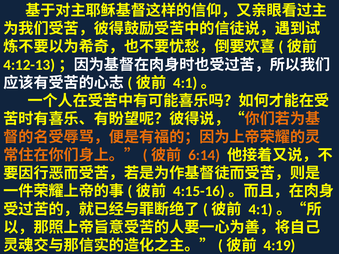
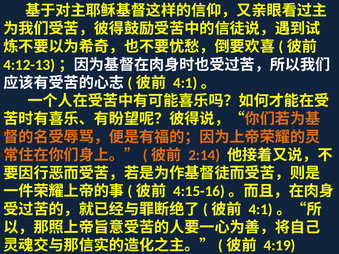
6:14: 6:14 -> 2:14
